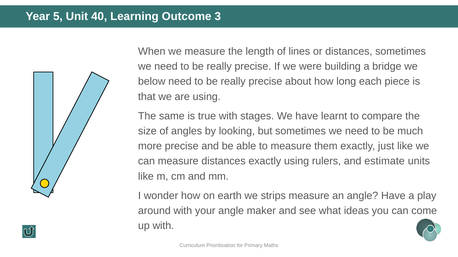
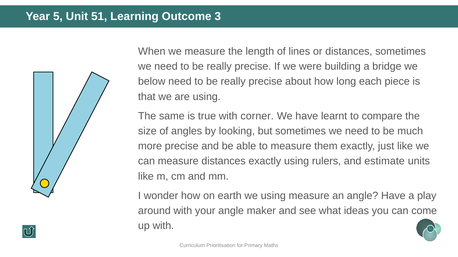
40: 40 -> 51
stages: stages -> corner
we strips: strips -> using
